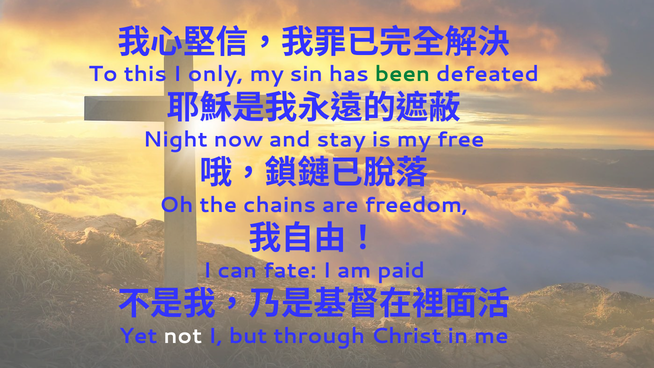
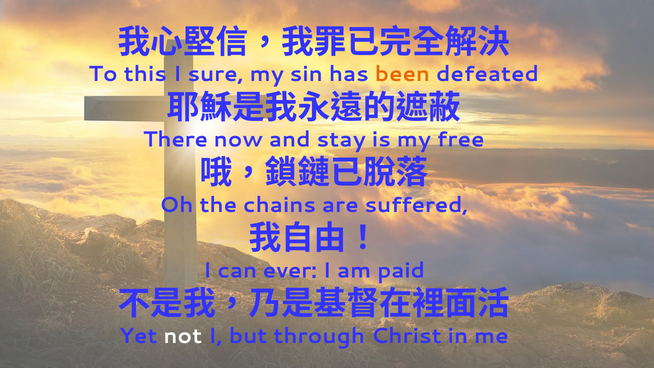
only: only -> sure
been colour: green -> orange
Night: Night -> There
freedom: freedom -> suffered
fate: fate -> ever
